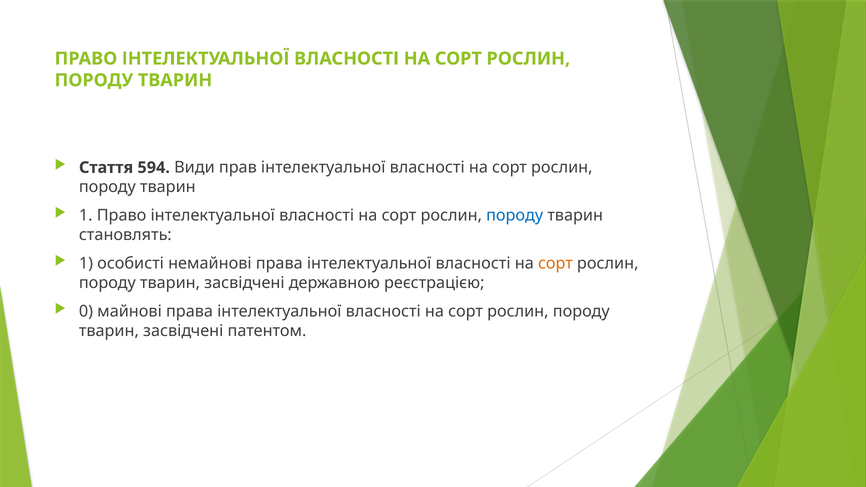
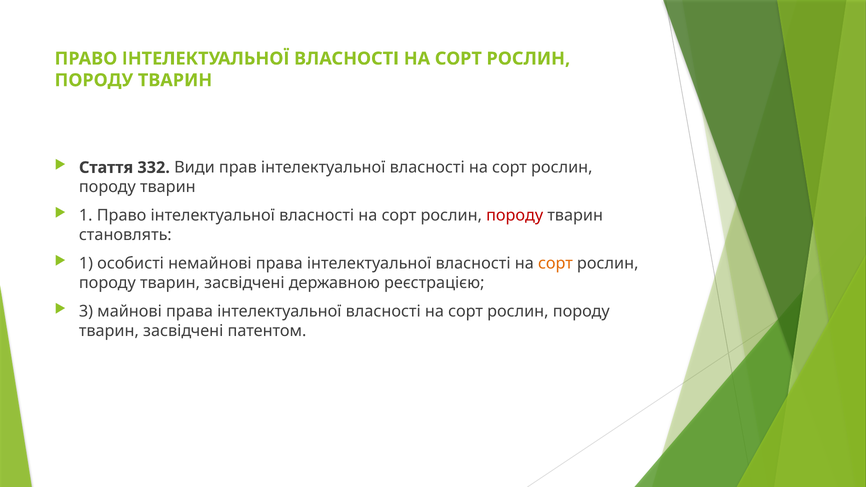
594: 594 -> 332
породу at (515, 216) colour: blue -> red
0: 0 -> 3
